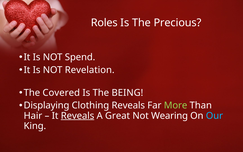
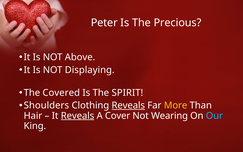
Roles: Roles -> Peter
Spend: Spend -> Above
Revelation: Revelation -> Displaying
BEING: BEING -> SPIRIT
Displaying: Displaying -> Shoulders
Reveals at (128, 105) underline: none -> present
More colour: light green -> yellow
Great: Great -> Cover
